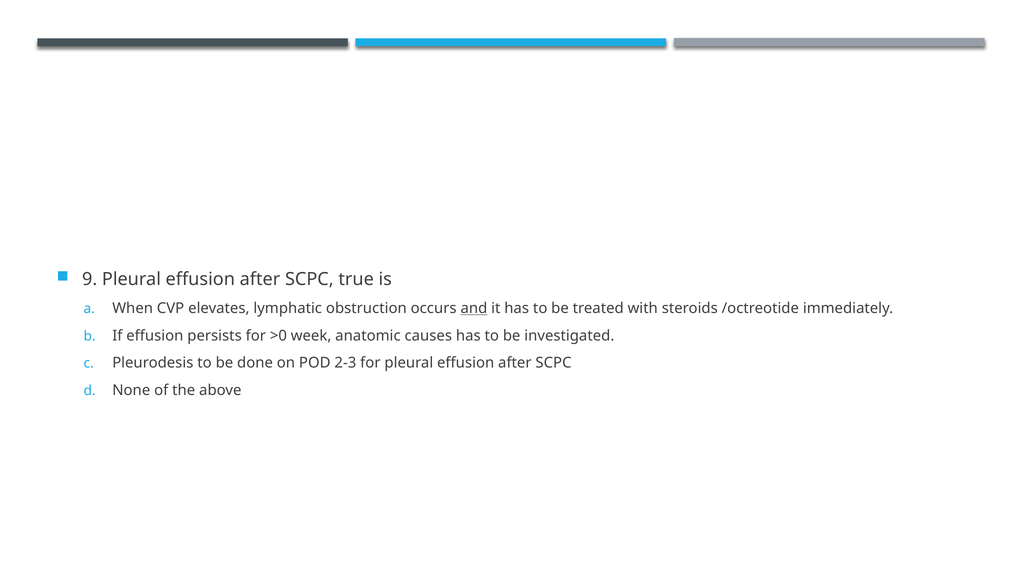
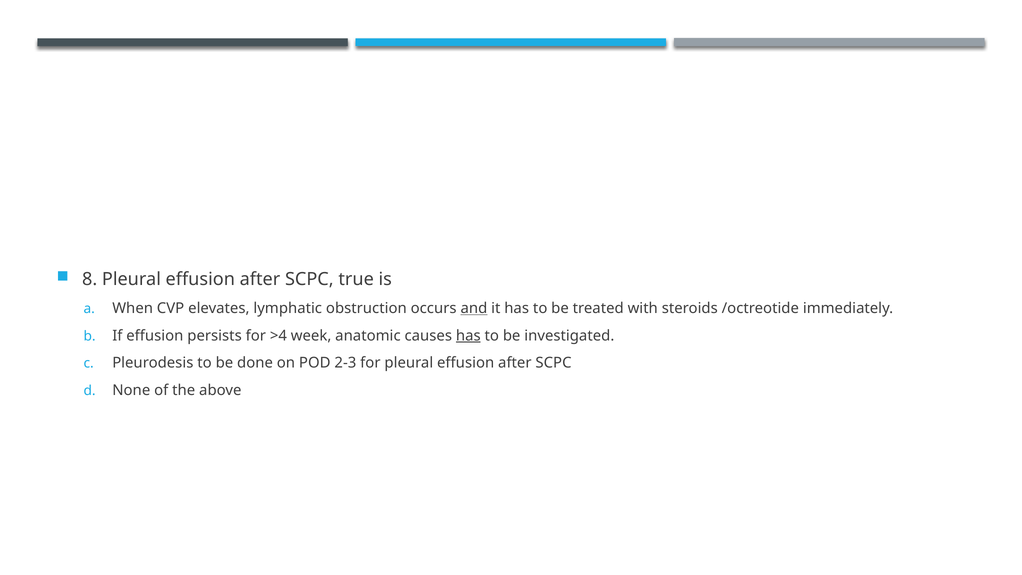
9: 9 -> 8
>0: >0 -> >4
has at (468, 336) underline: none -> present
